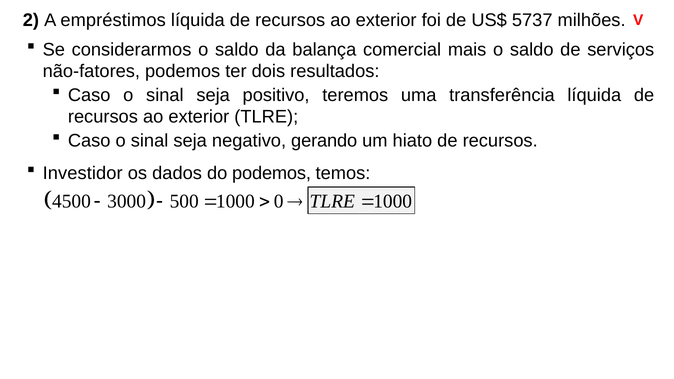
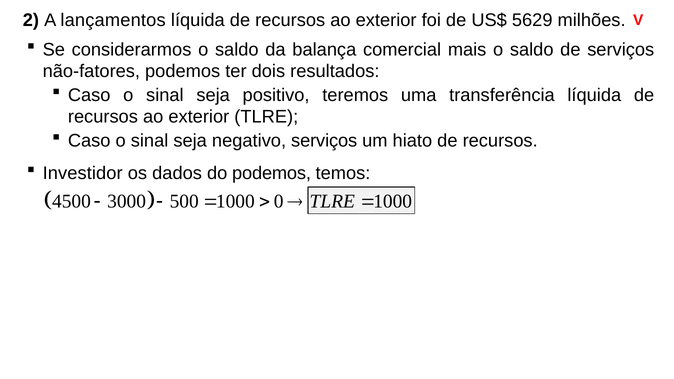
empréstimos: empréstimos -> lançamentos
5737: 5737 -> 5629
negativo gerando: gerando -> serviços
